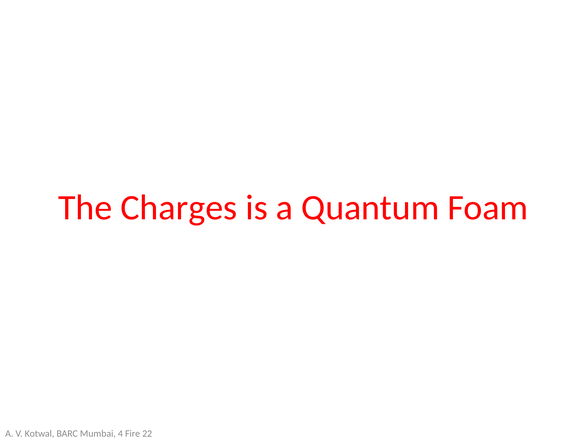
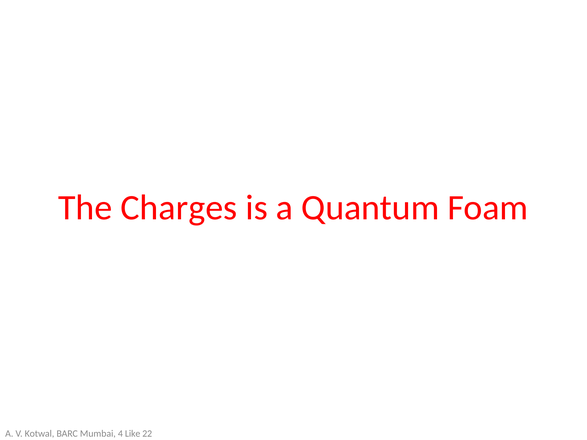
Fire: Fire -> Like
